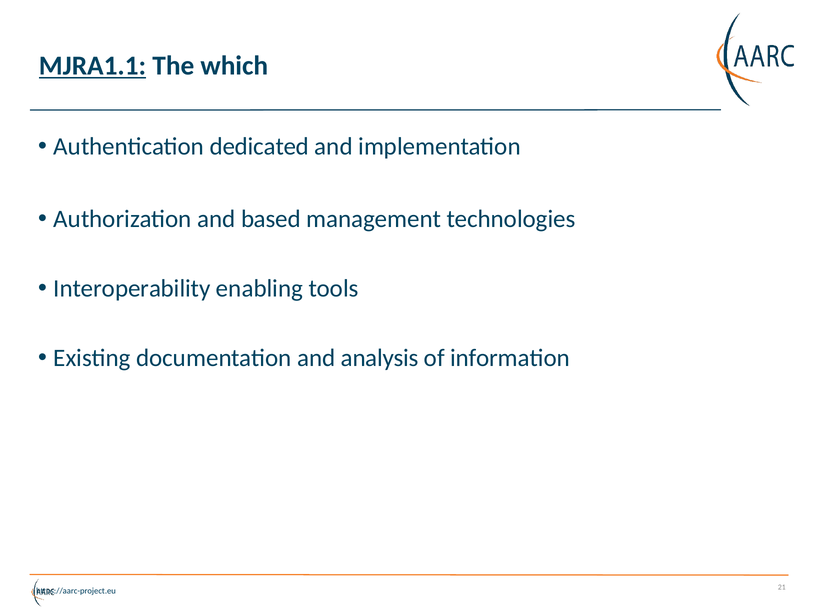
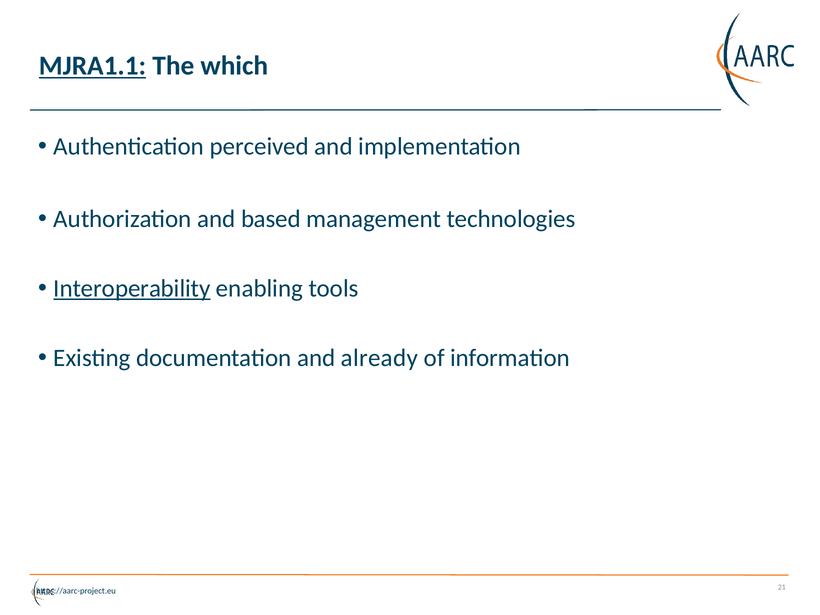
dedicated: dedicated -> perceived
Interoperability underline: none -> present
analysis: analysis -> already
